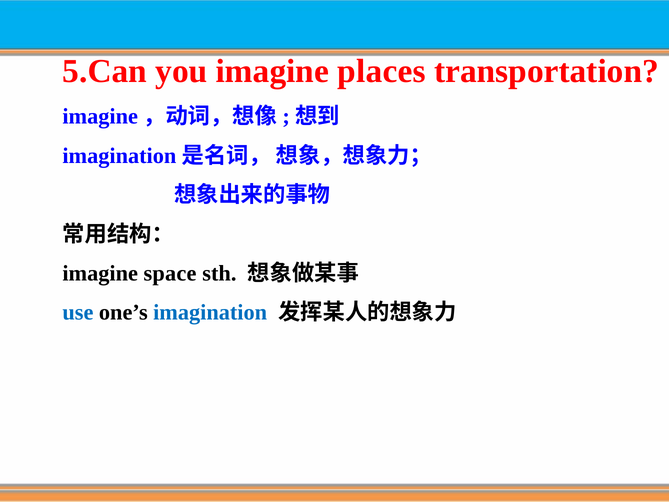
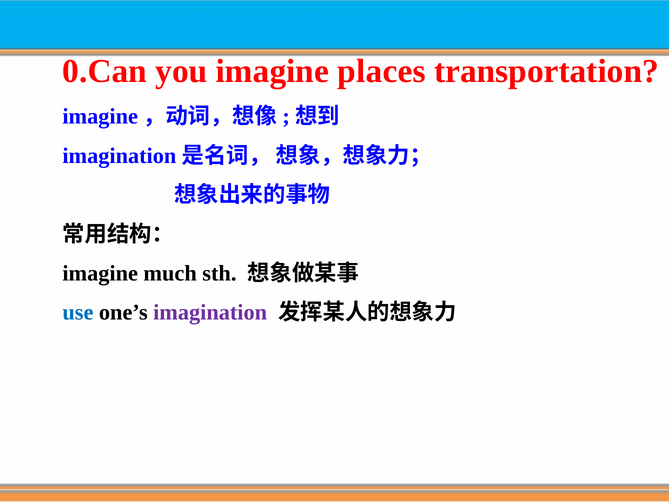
5.Can: 5.Can -> 0.Can
space: space -> much
imagination colour: blue -> purple
